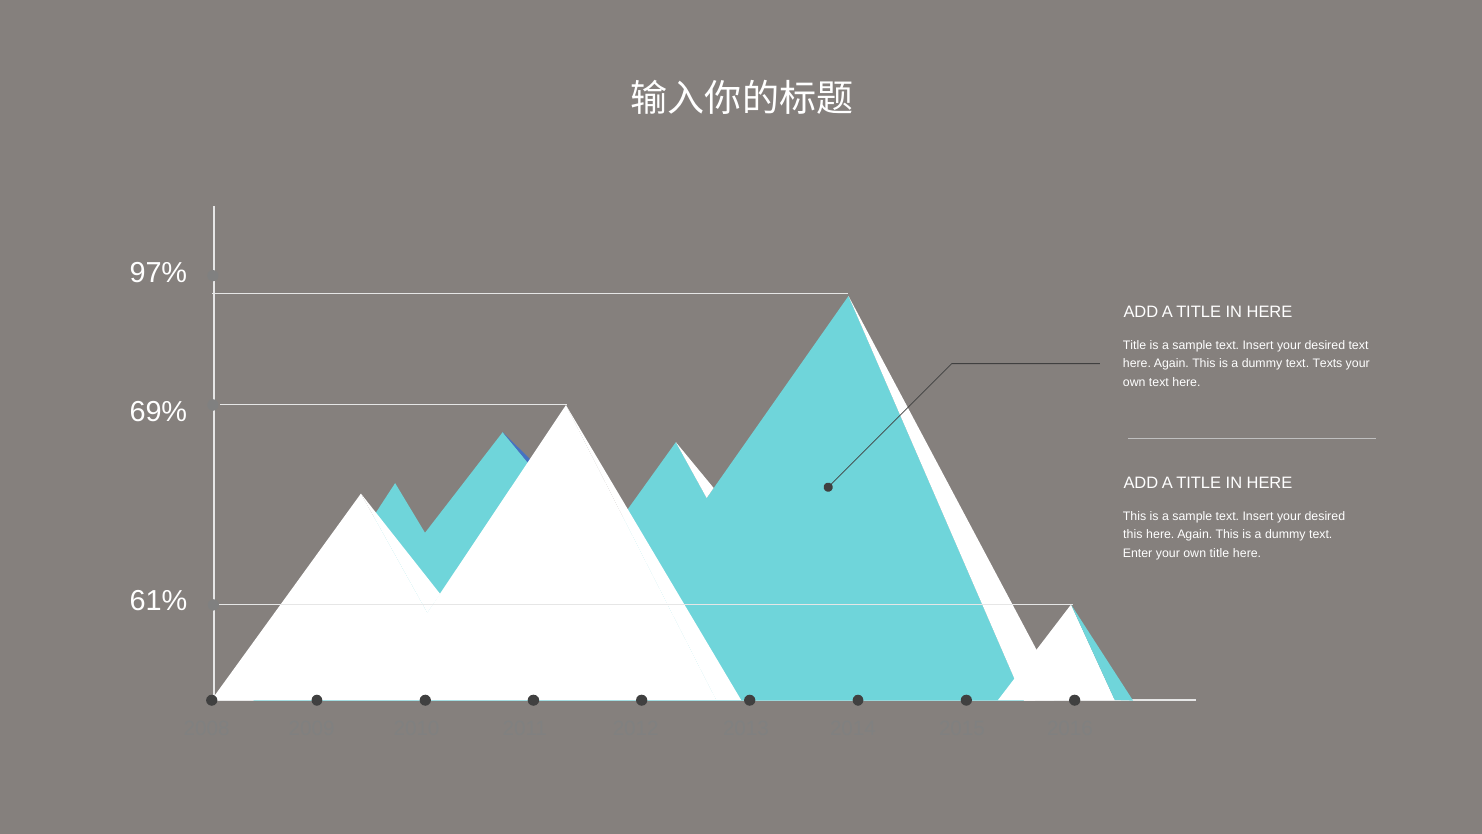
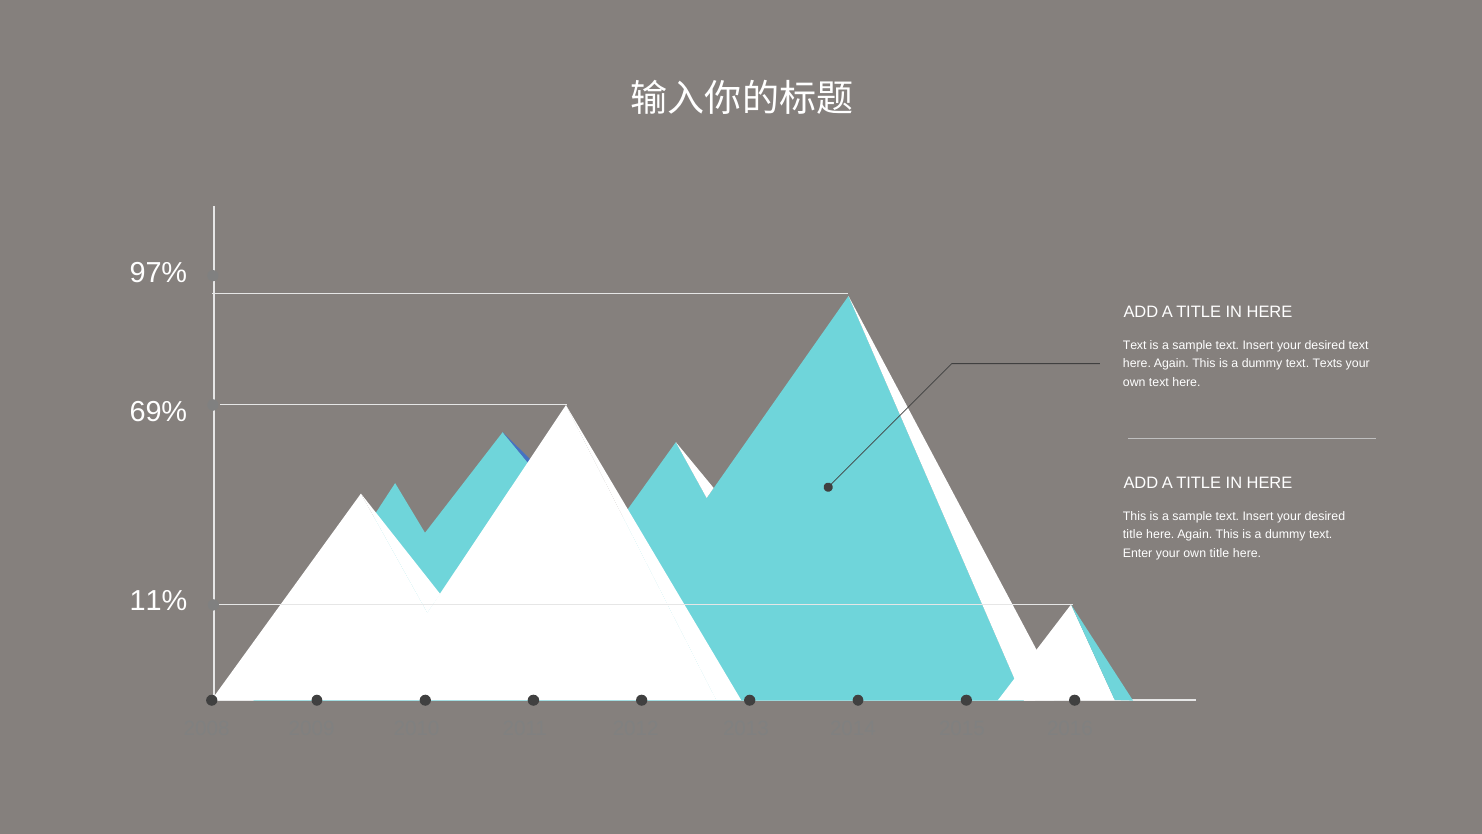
Title at (1135, 345): Title -> Text
this at (1133, 535): this -> title
61%: 61% -> 11%
